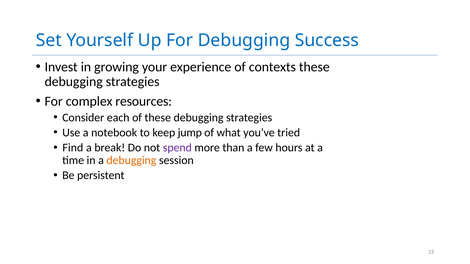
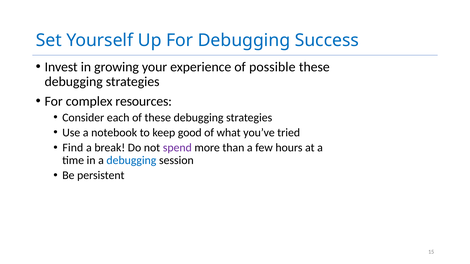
contexts: contexts -> possible
jump: jump -> good
debugging at (131, 161) colour: orange -> blue
